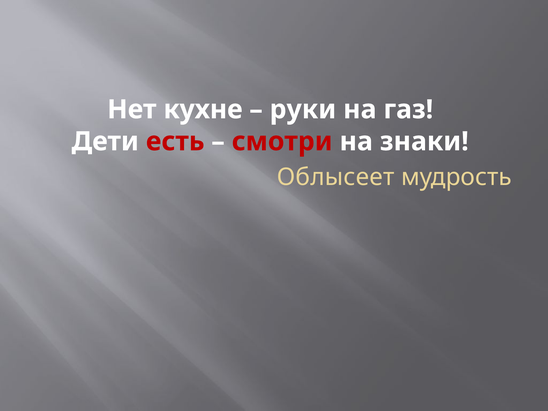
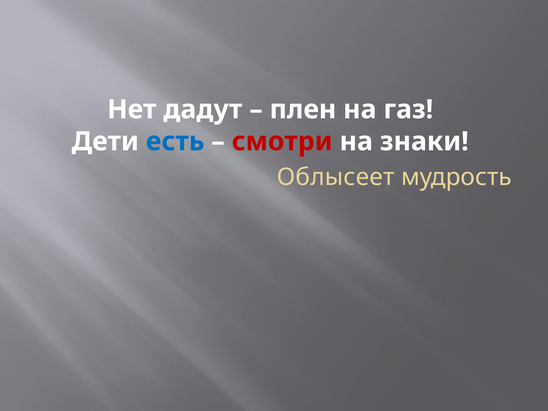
кухне: кухне -> дадут
руки: руки -> плен
есть colour: red -> blue
